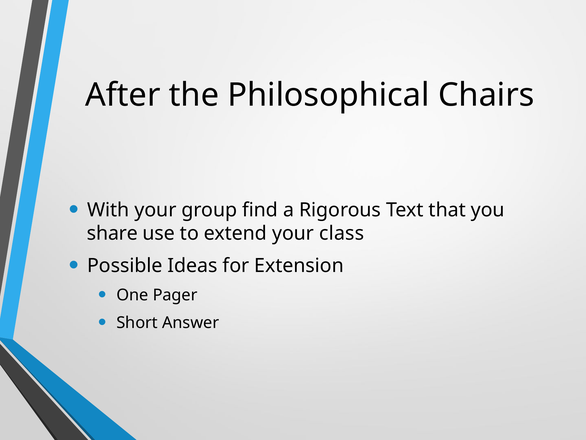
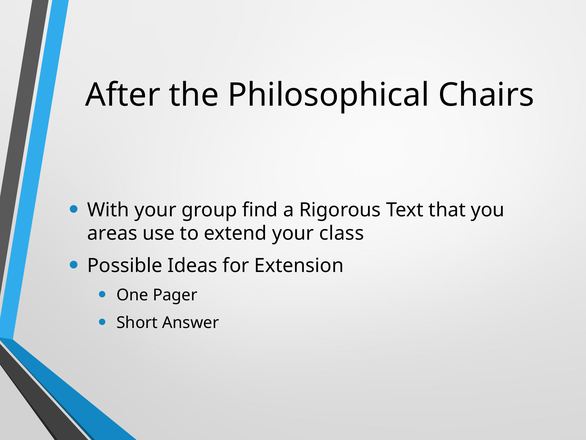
share: share -> areas
